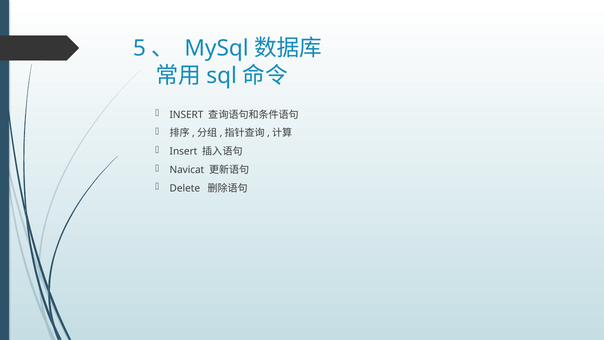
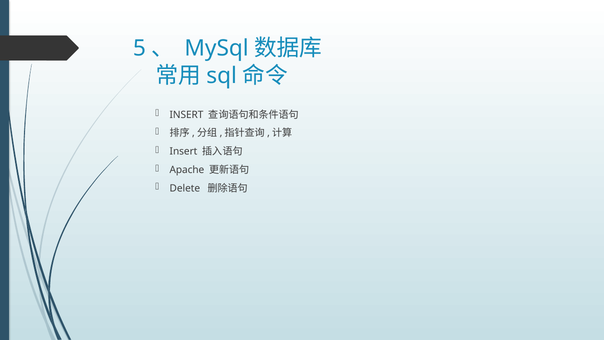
Navicat: Navicat -> Apache
